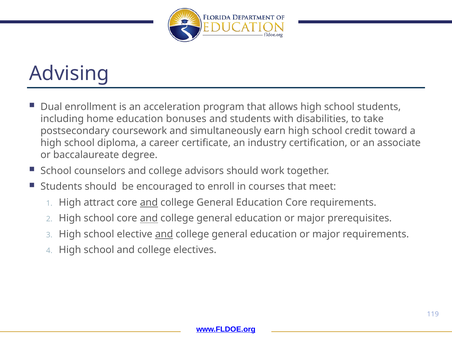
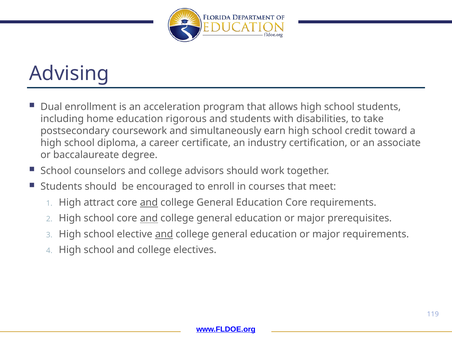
bonuses: bonuses -> rigorous
